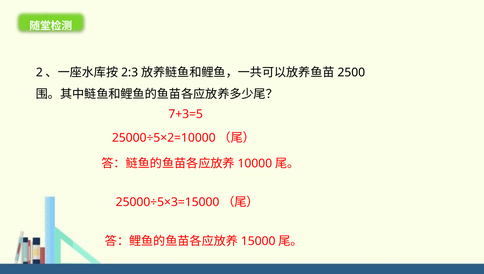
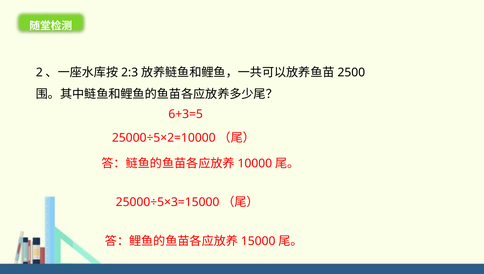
7+3=5: 7+3=5 -> 6+3=5
